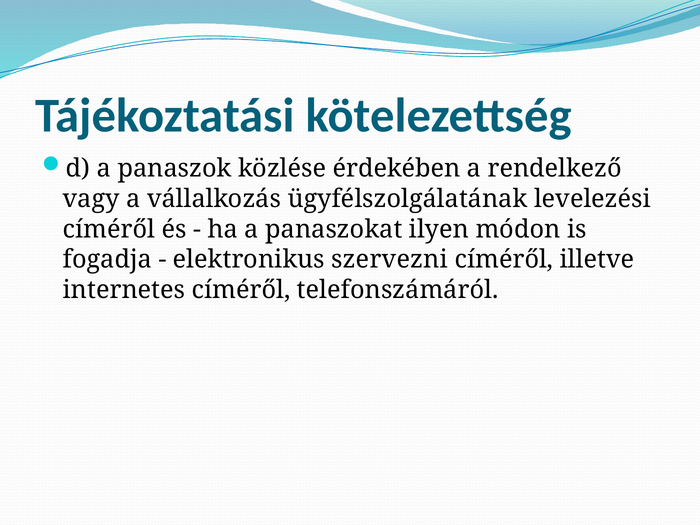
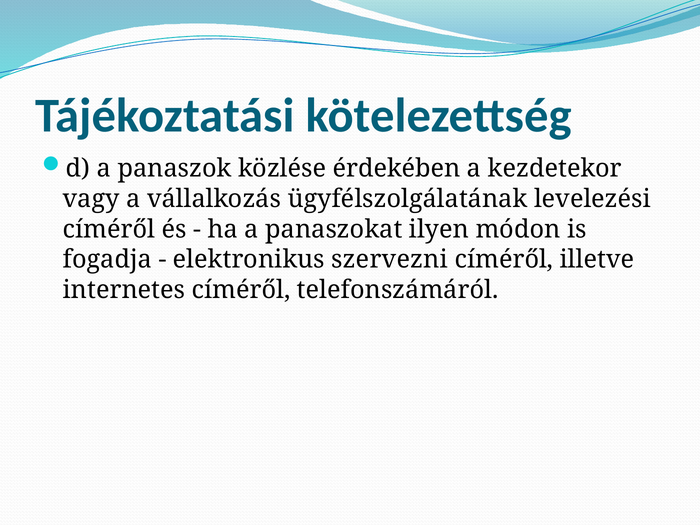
rendelkező: rendelkező -> kezdetekor
